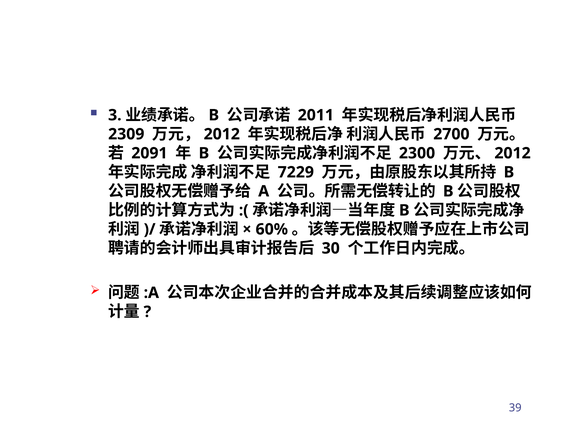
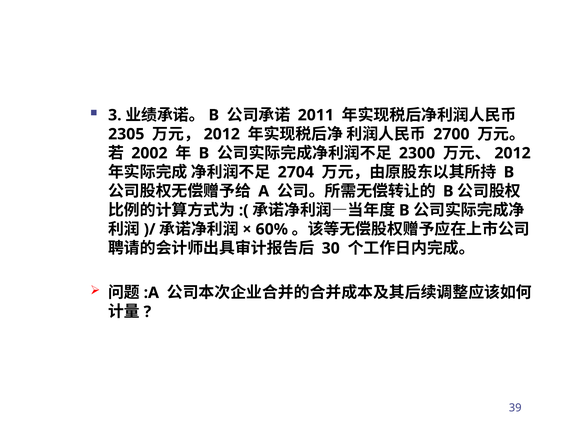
2309: 2309 -> 2305
2091: 2091 -> 2002
7229: 7229 -> 2704
